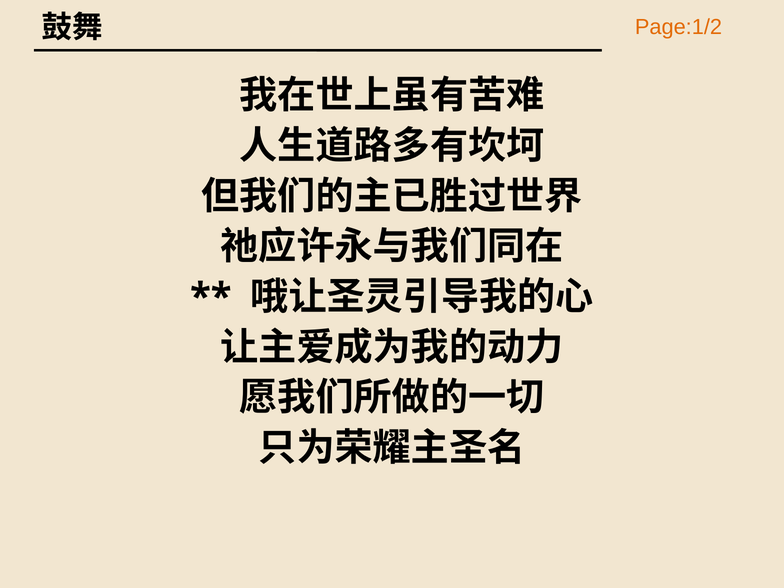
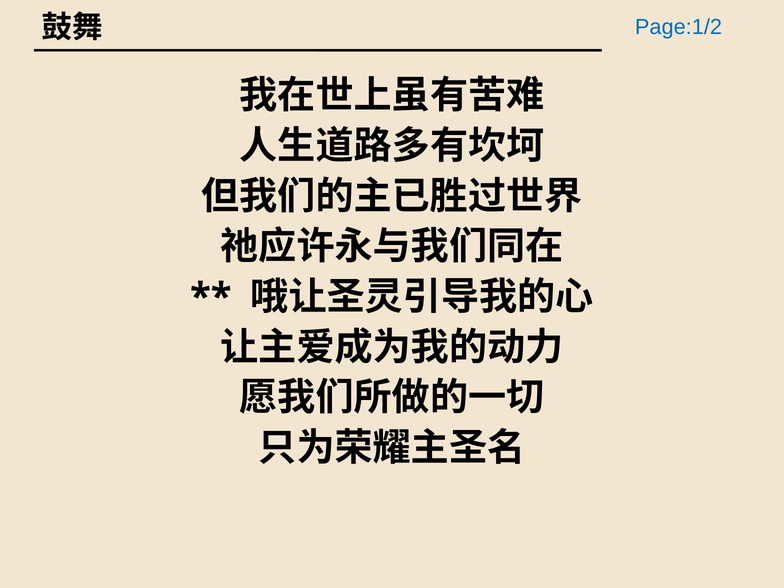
Page:1/2 colour: orange -> blue
